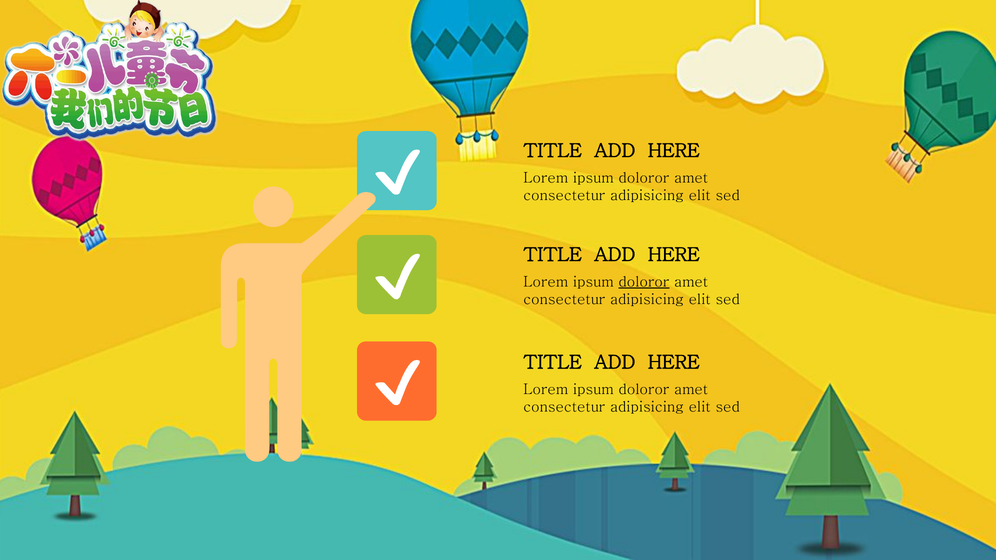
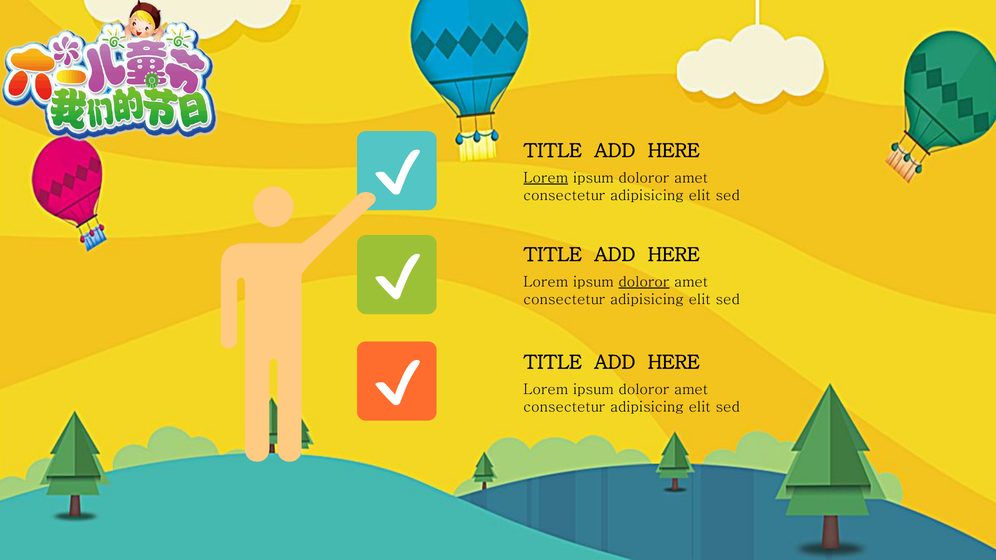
Lorem at (546, 178) underline: none -> present
